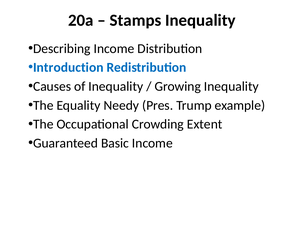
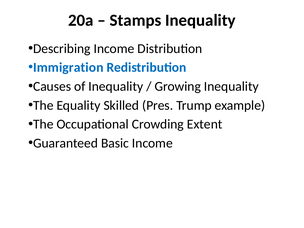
Introduction: Introduction -> Immigration
Needy: Needy -> Skilled
